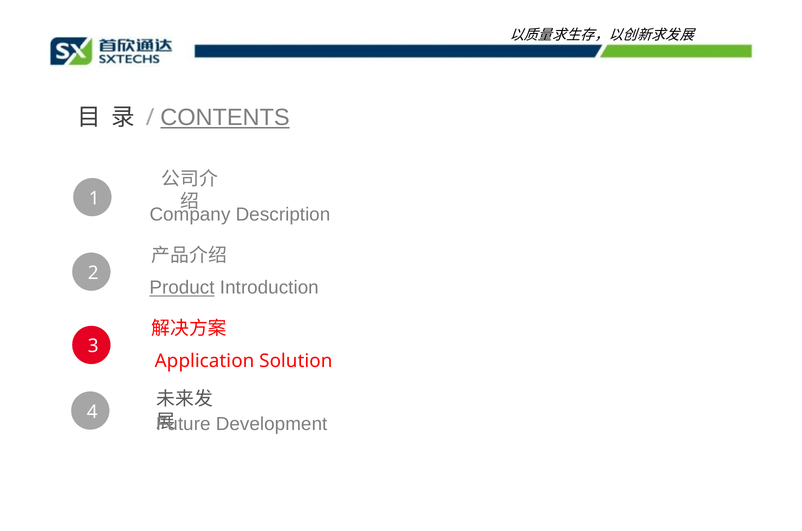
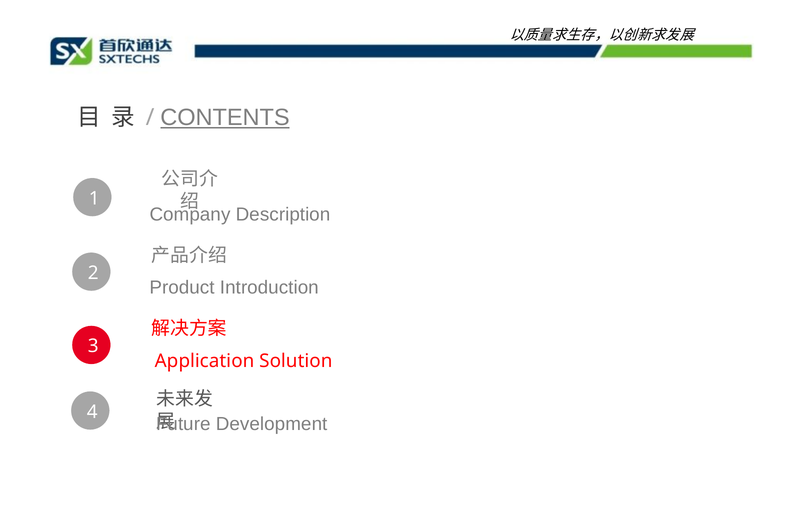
Product underline: present -> none
